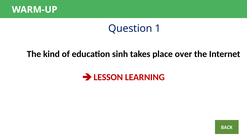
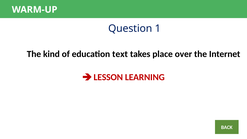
sinh: sinh -> text
